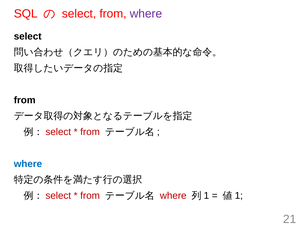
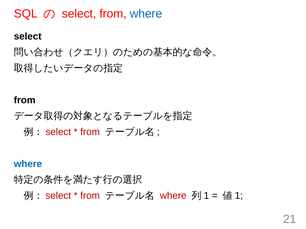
where at (146, 14) colour: purple -> blue
